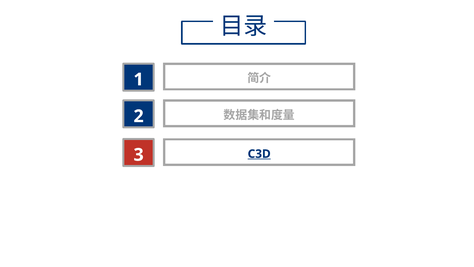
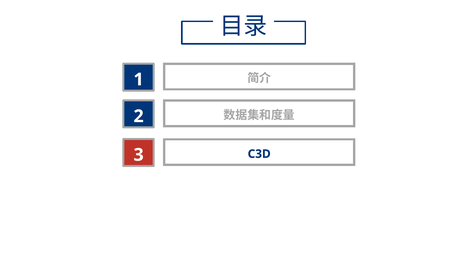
C3D underline: present -> none
